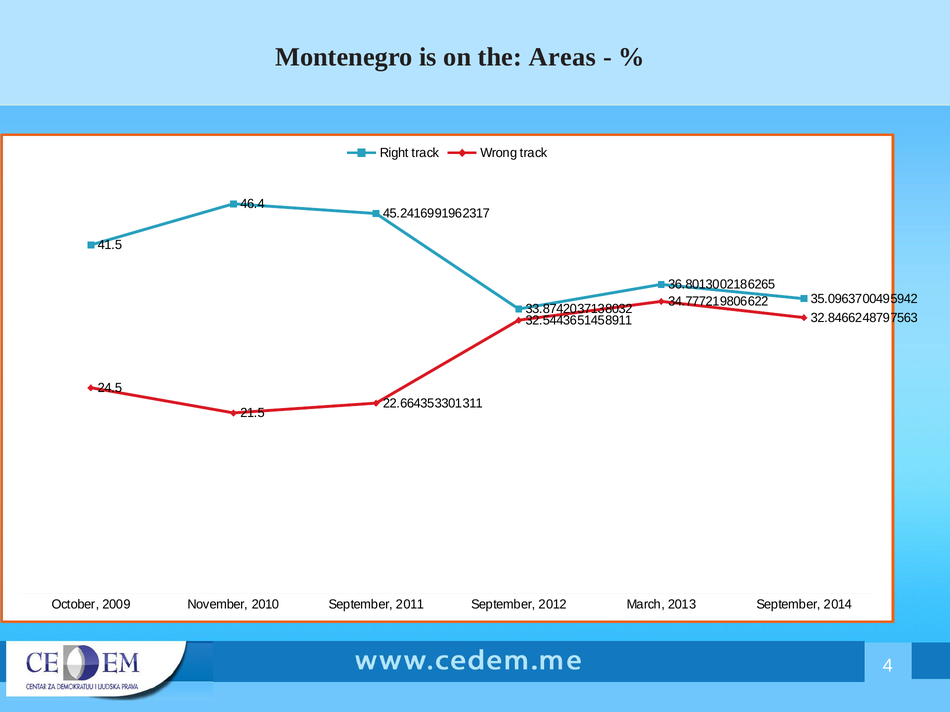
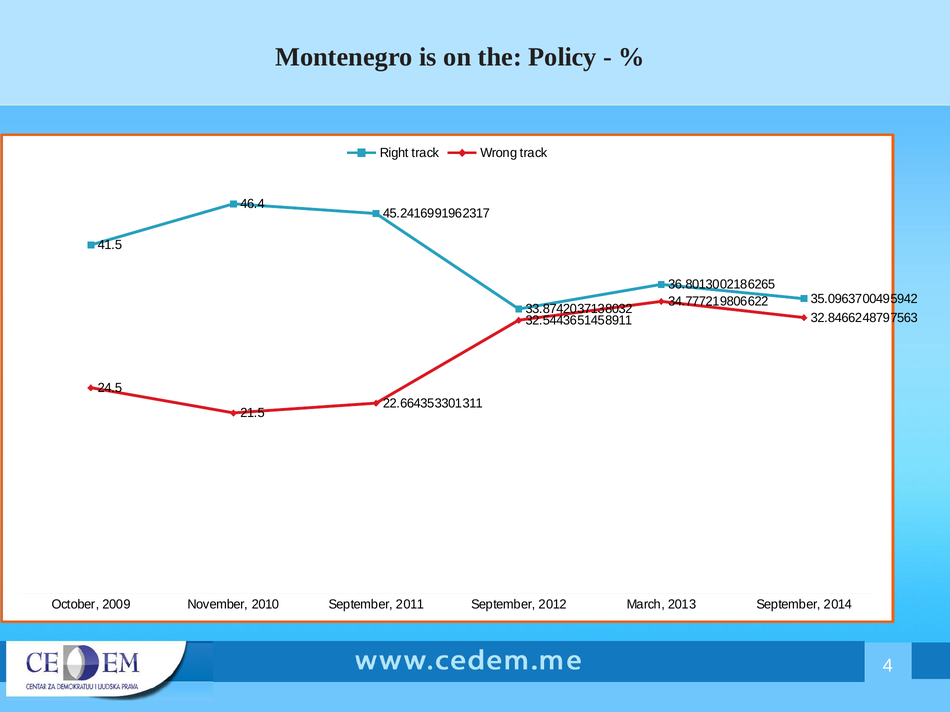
Areas: Areas -> Policy
